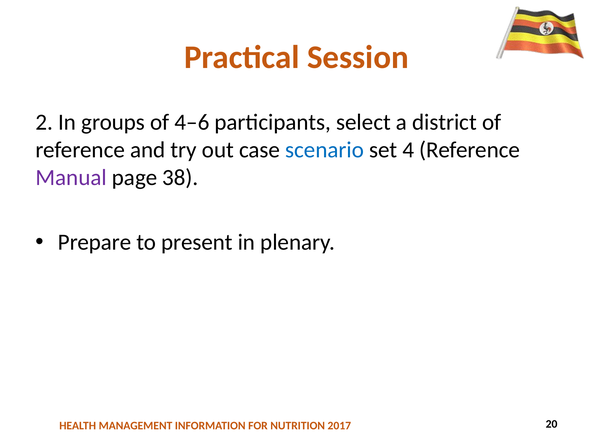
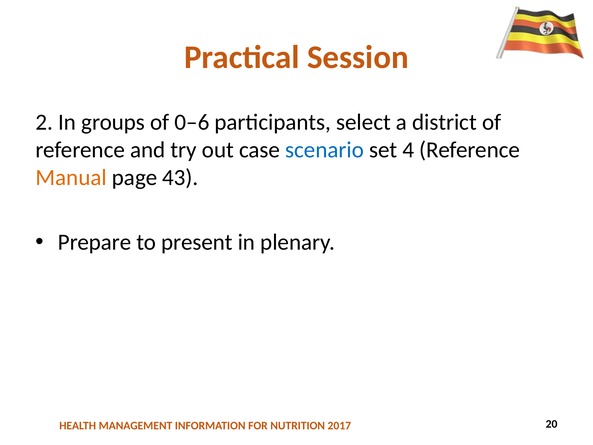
4–6: 4–6 -> 0–6
Manual colour: purple -> orange
38: 38 -> 43
